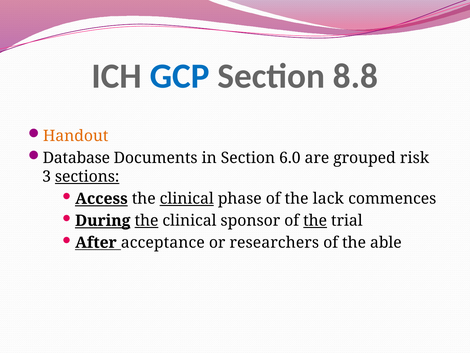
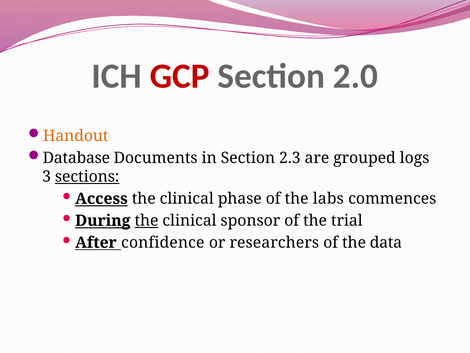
GCP colour: blue -> red
8.8: 8.8 -> 2.0
6.0: 6.0 -> 2.3
risk: risk -> logs
clinical at (187, 198) underline: present -> none
lack: lack -> labs
the at (315, 220) underline: present -> none
acceptance: acceptance -> confidence
able: able -> data
